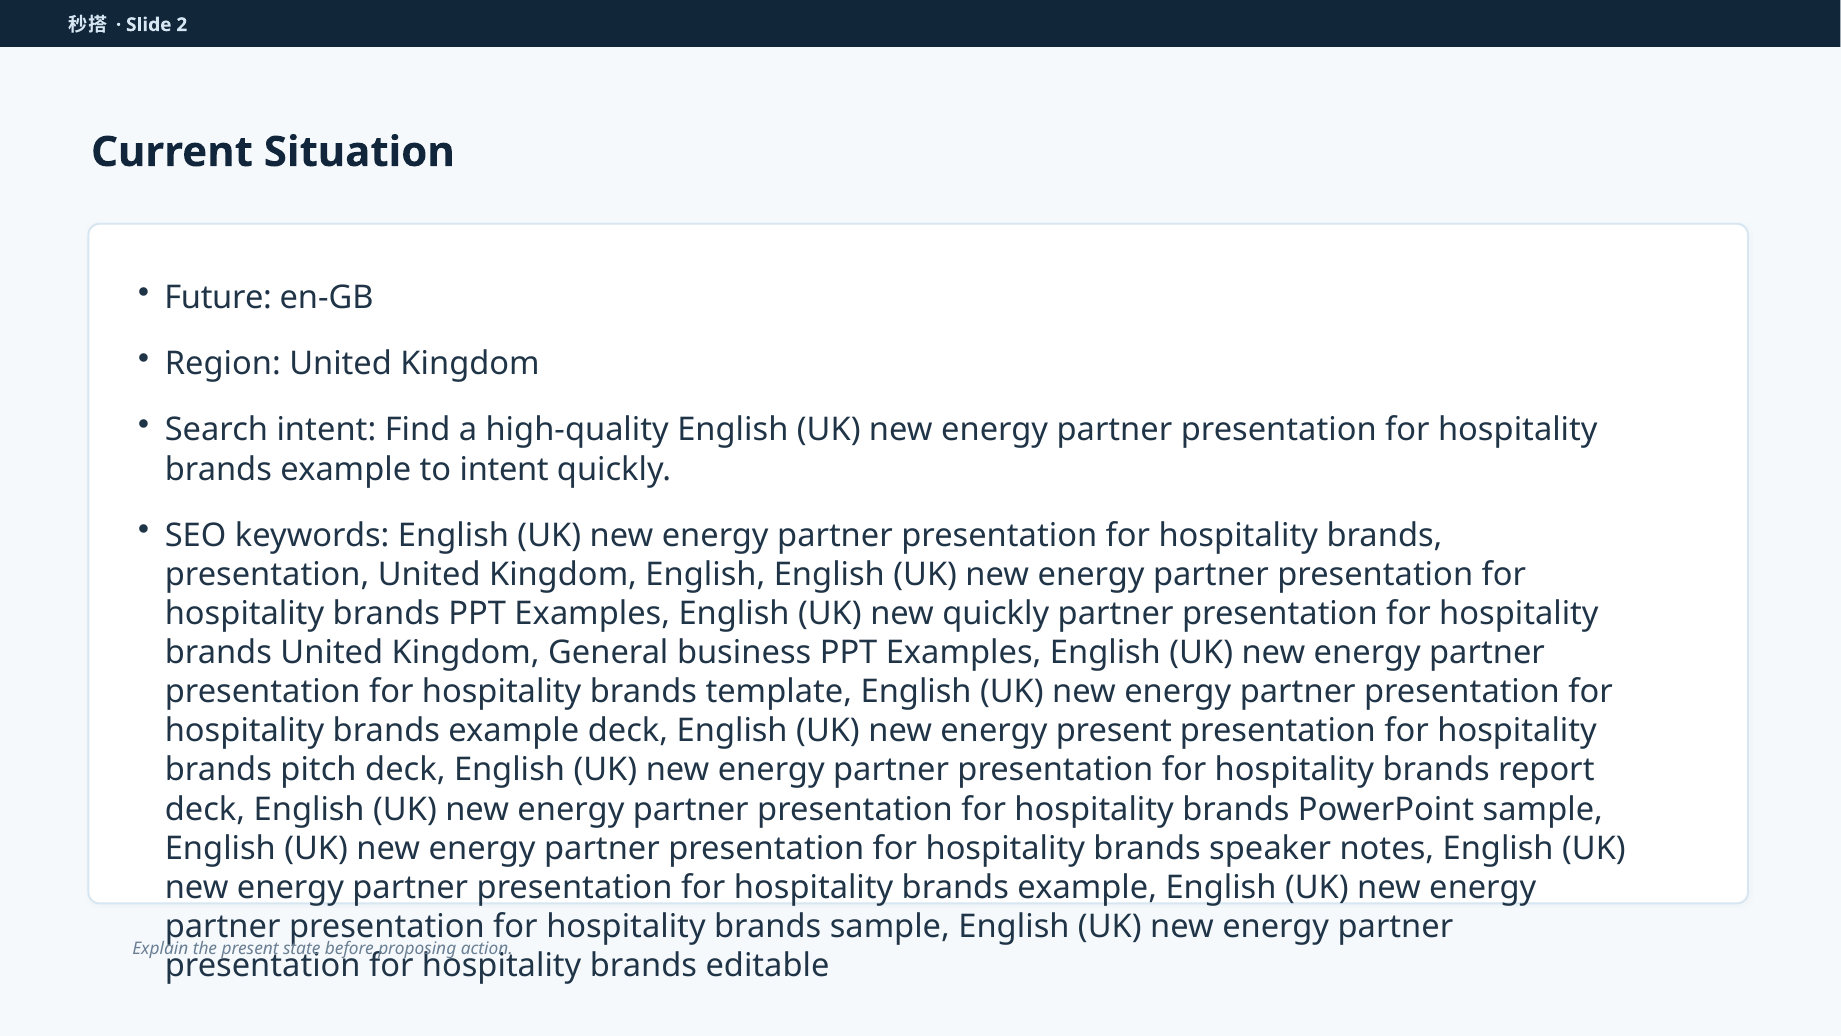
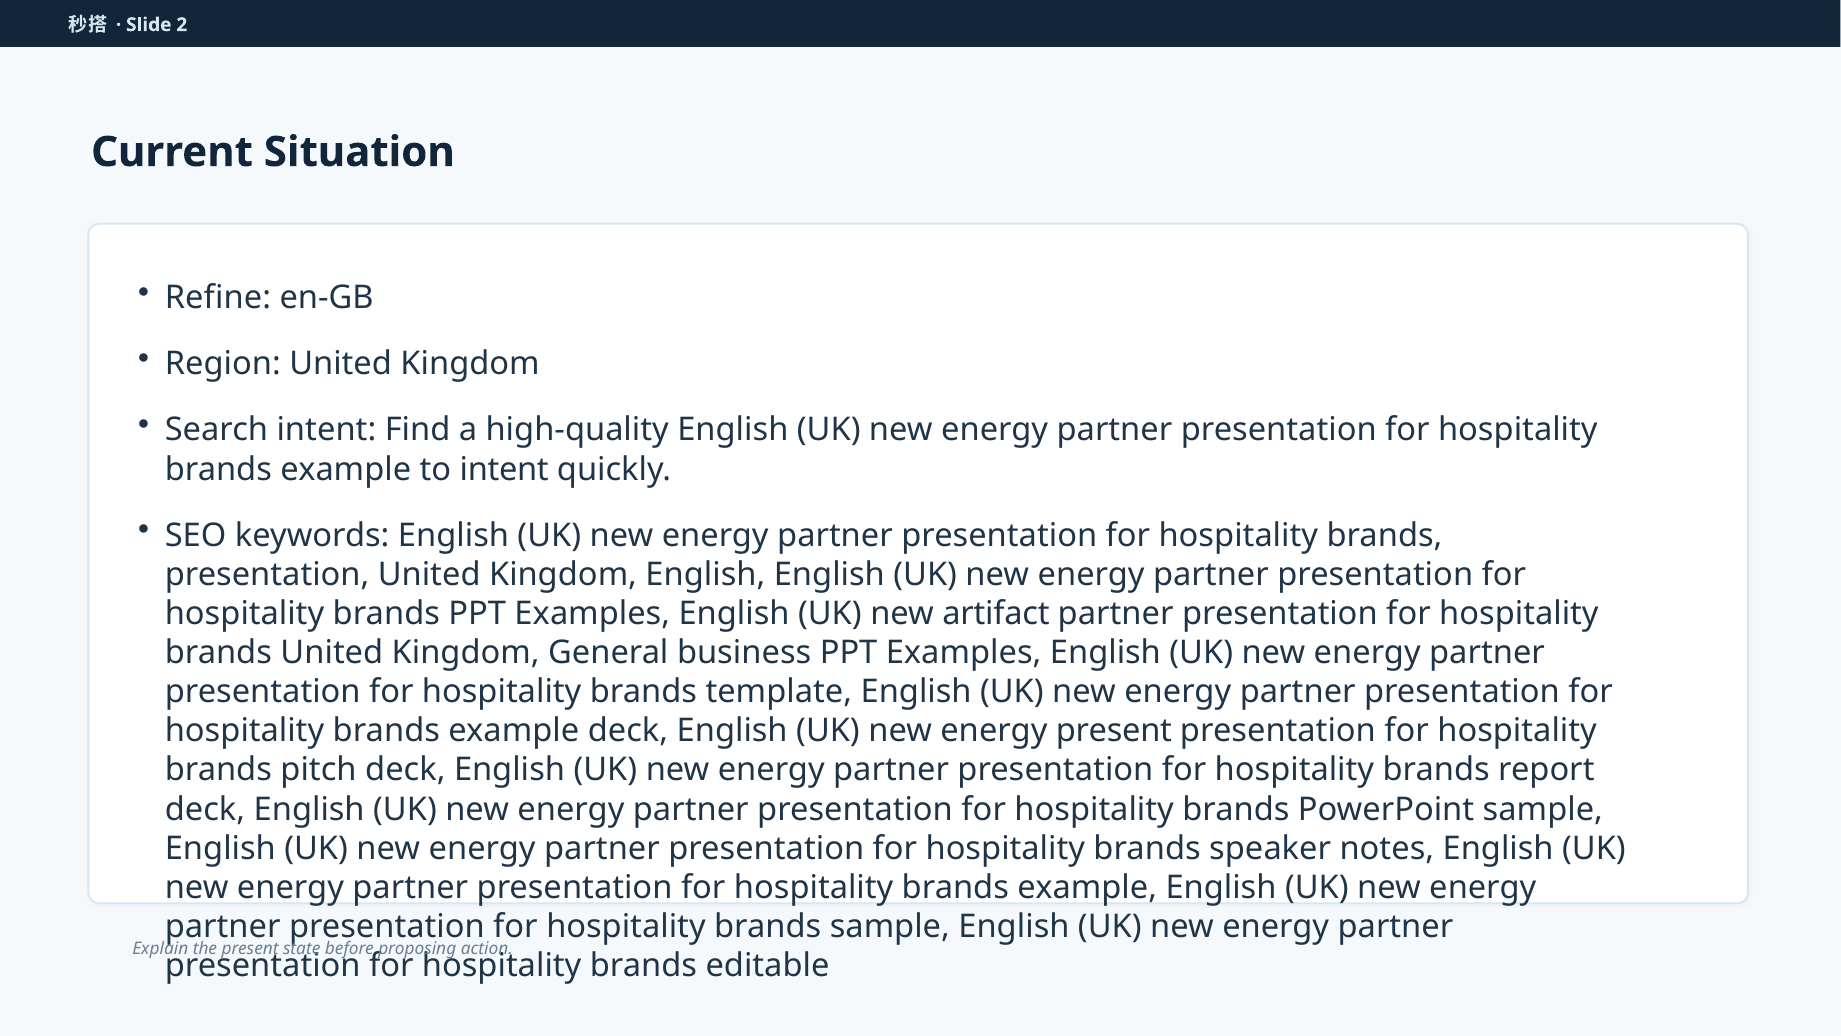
Future: Future -> Refine
new quickly: quickly -> artifact
